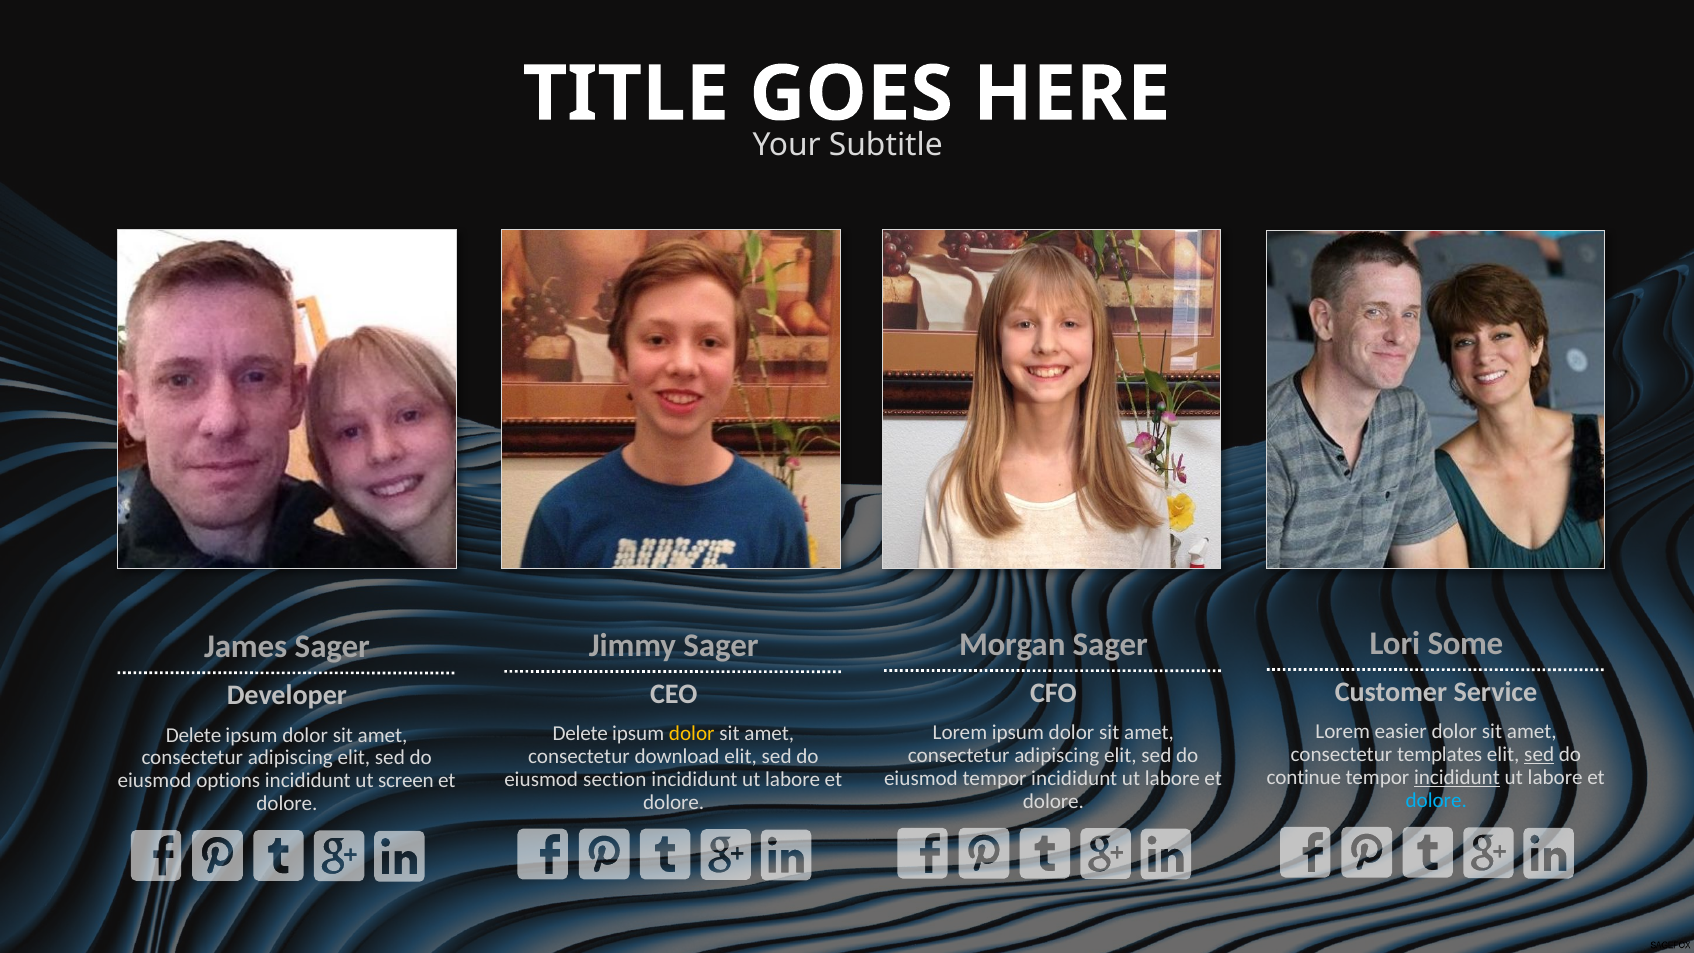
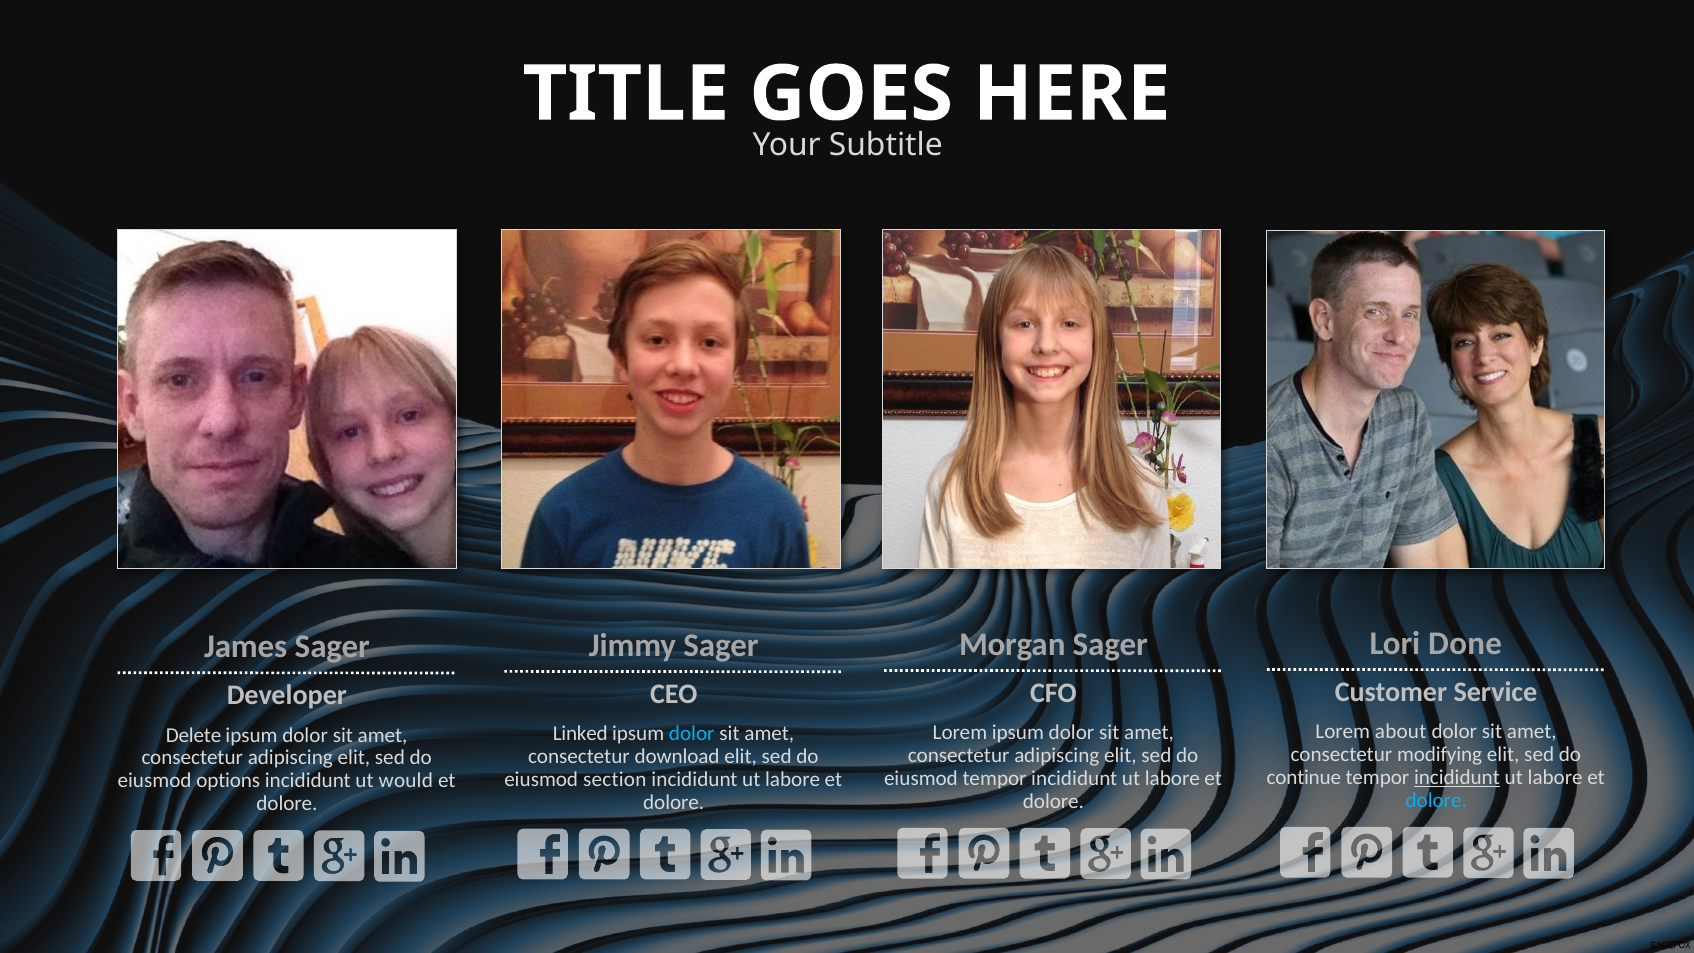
Some: Some -> Done
easier: easier -> about
Delete at (580, 734): Delete -> Linked
dolor at (692, 734) colour: yellow -> light blue
templates: templates -> modifying
sed at (1539, 755) underline: present -> none
screen: screen -> would
